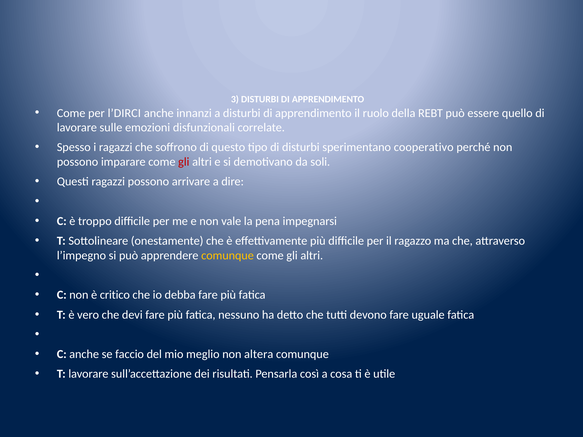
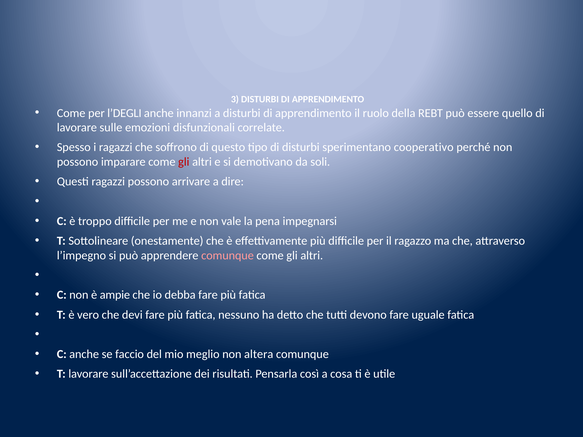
l’DIRCI: l’DIRCI -> l’DEGLI
comunque at (227, 256) colour: yellow -> pink
critico: critico -> ampie
